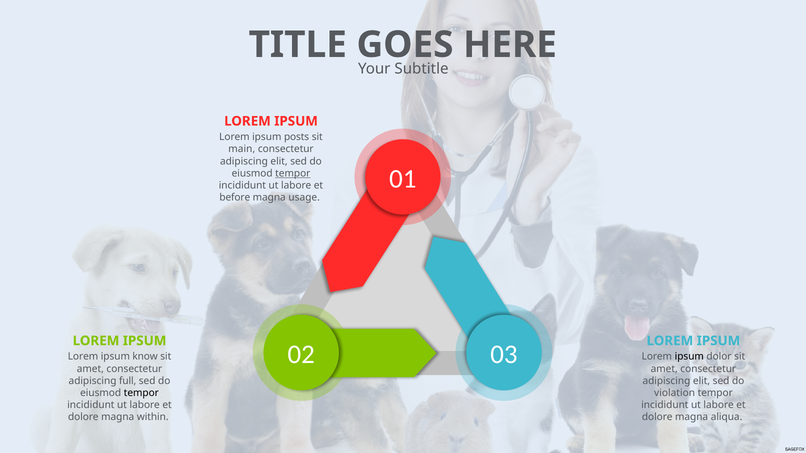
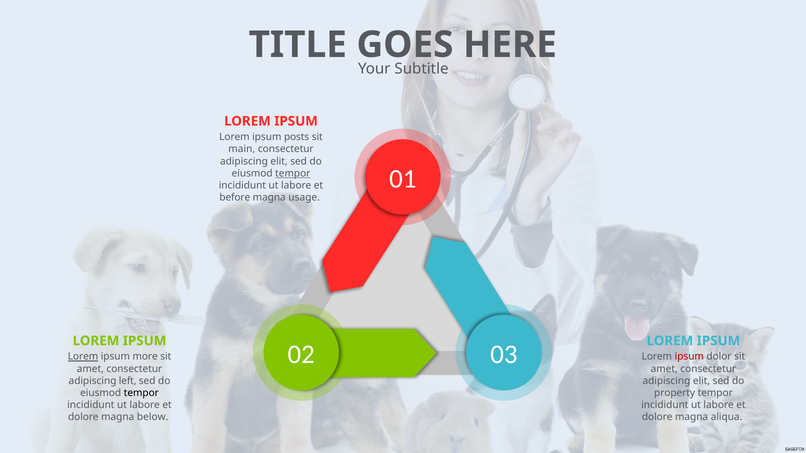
Lorem at (83, 357) underline: none -> present
know: know -> more
ipsum at (689, 357) colour: black -> red
full: full -> left
violation: violation -> property
within: within -> below
